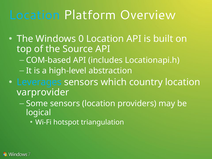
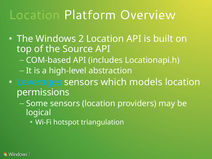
Location at (34, 15) colour: light blue -> light green
0: 0 -> 2
country: country -> models
varprovider: varprovider -> permissions
